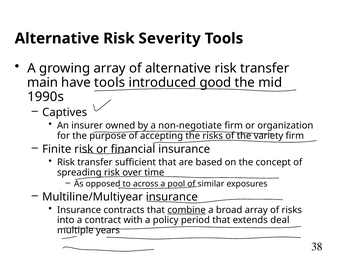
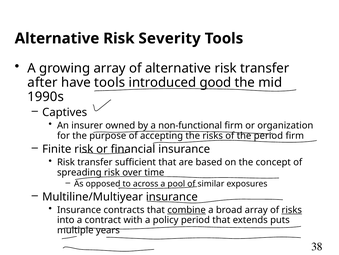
main: main -> after
non-negotiate: non-negotiate -> non-functional
the variety: variety -> period
risks at (292, 209) underline: none -> present
deal: deal -> puts
